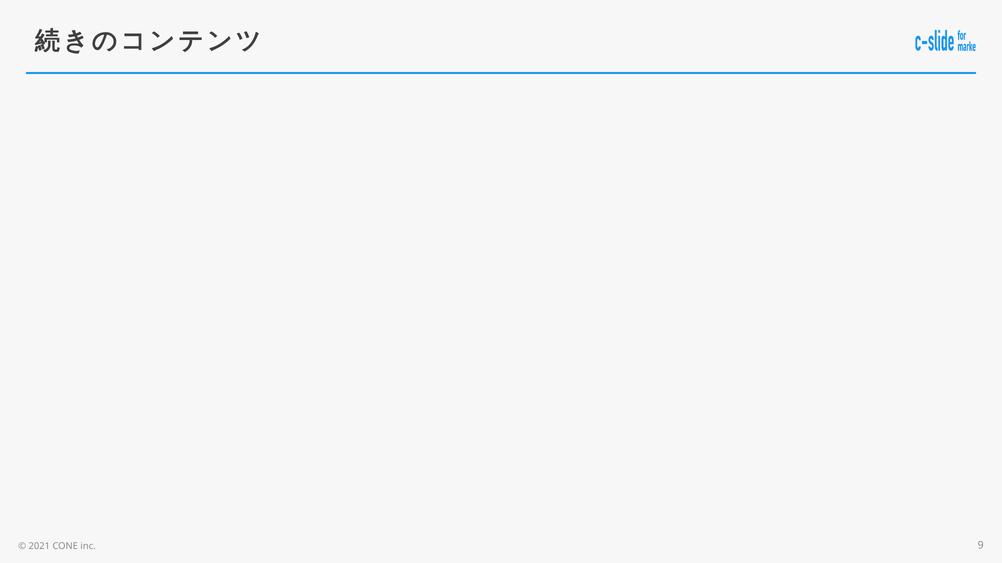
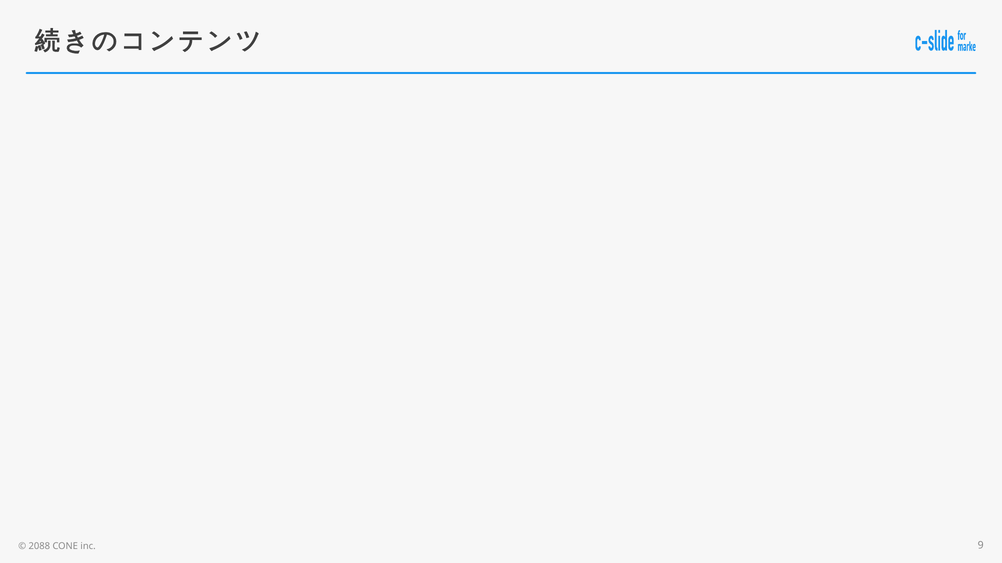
2021: 2021 -> 2088
